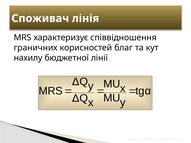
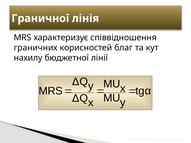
Споживач: Споживач -> Граничної
